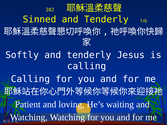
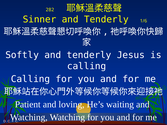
Sinned: Sinned -> Sinner
